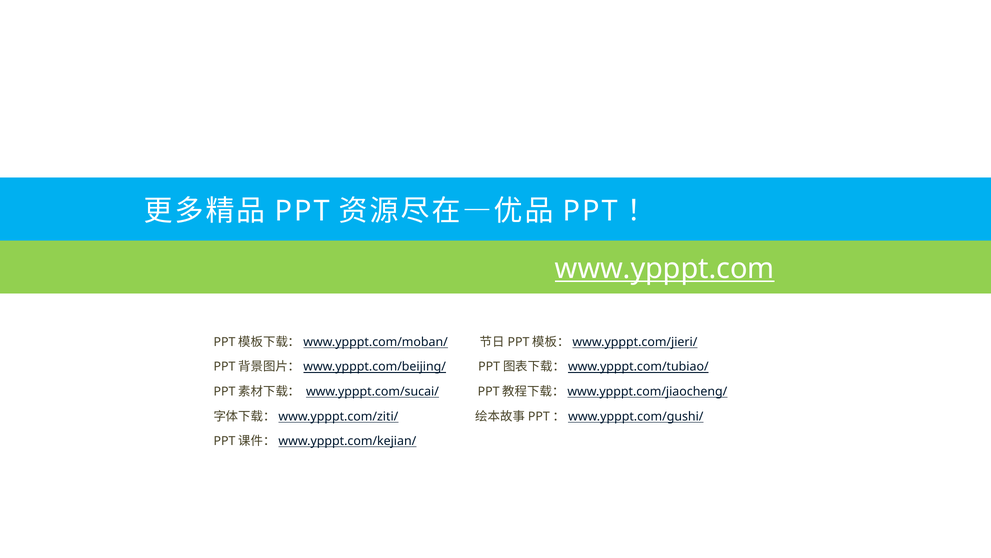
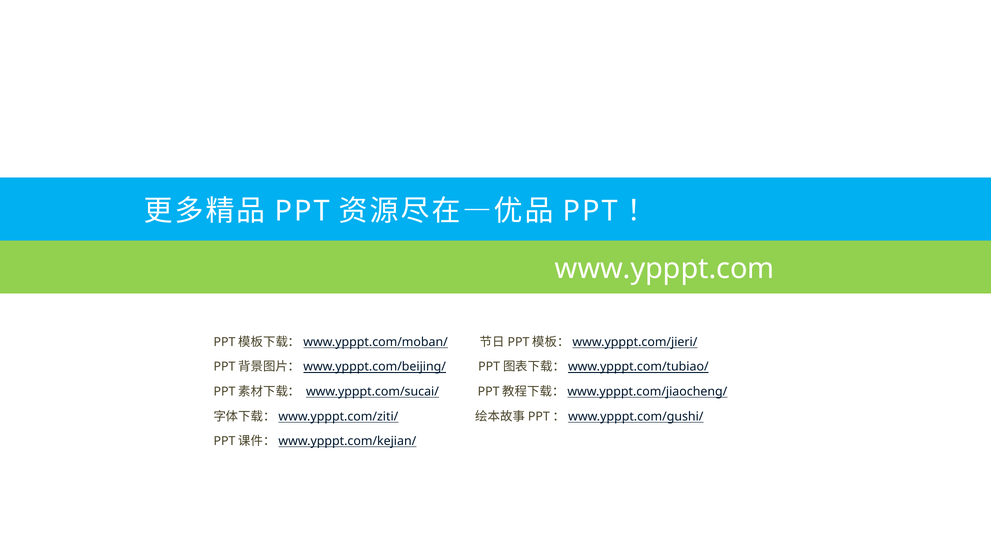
www.ypppt.com underline: present -> none
